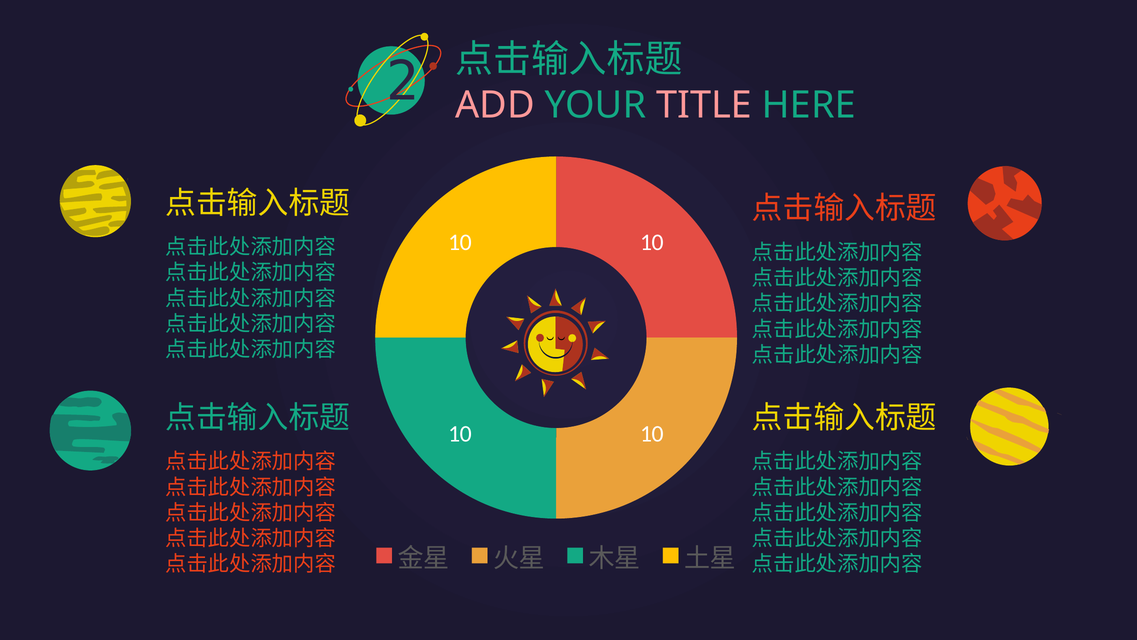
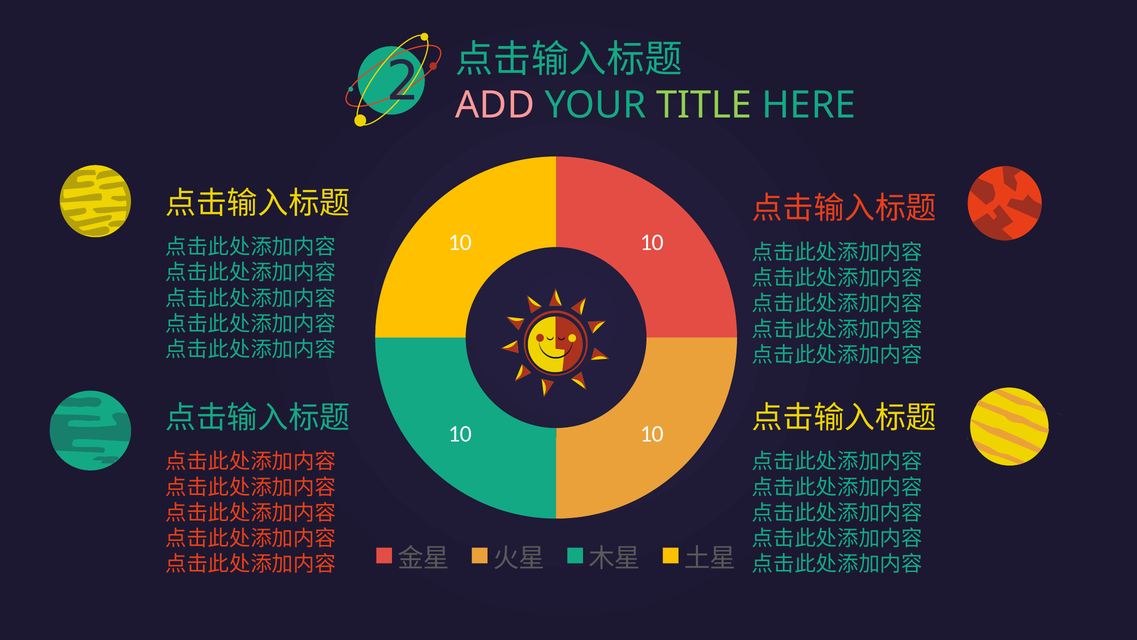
TITLE colour: pink -> light green
